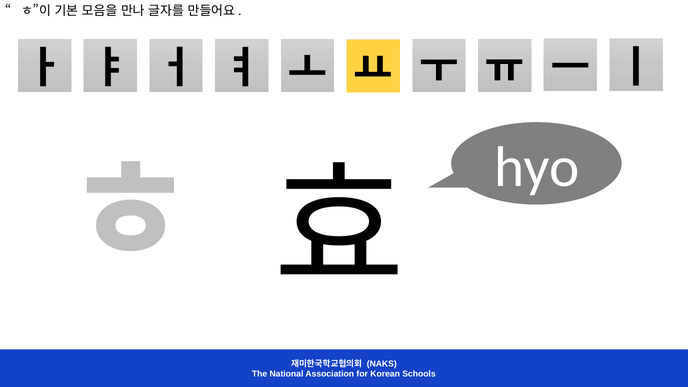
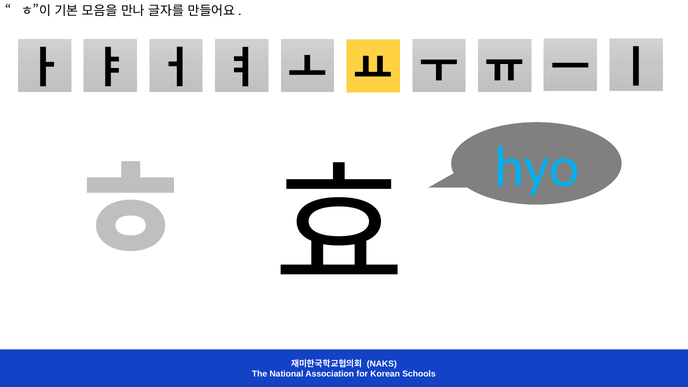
hyo colour: white -> light blue
